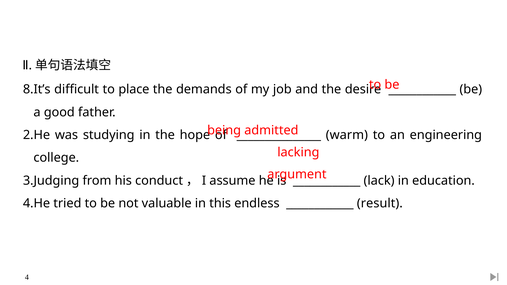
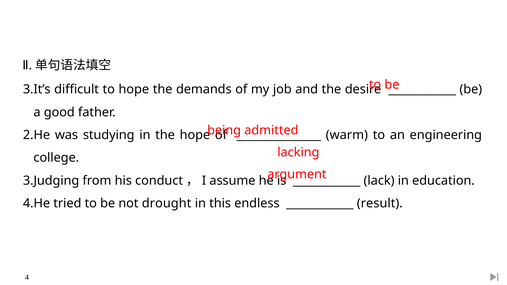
8.It’s: 8.It’s -> 3.It’s
to place: place -> hope
valuable: valuable -> drought
